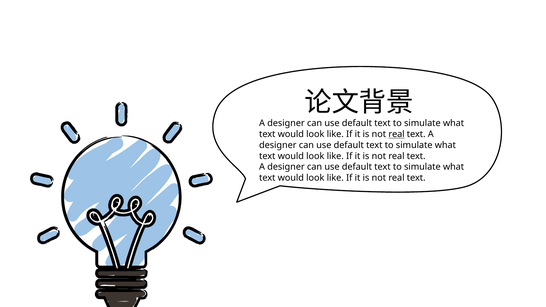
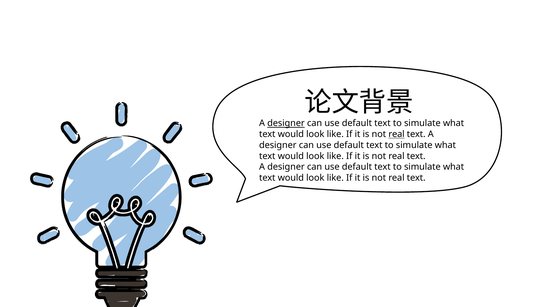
designer at (286, 123) underline: none -> present
